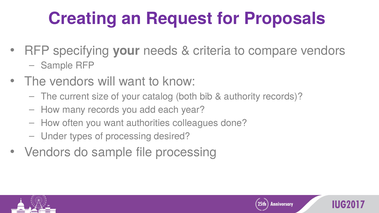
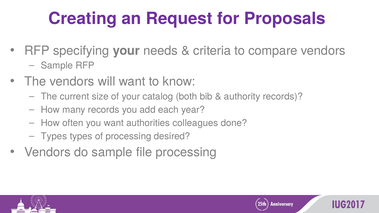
Under at (54, 136): Under -> Types
